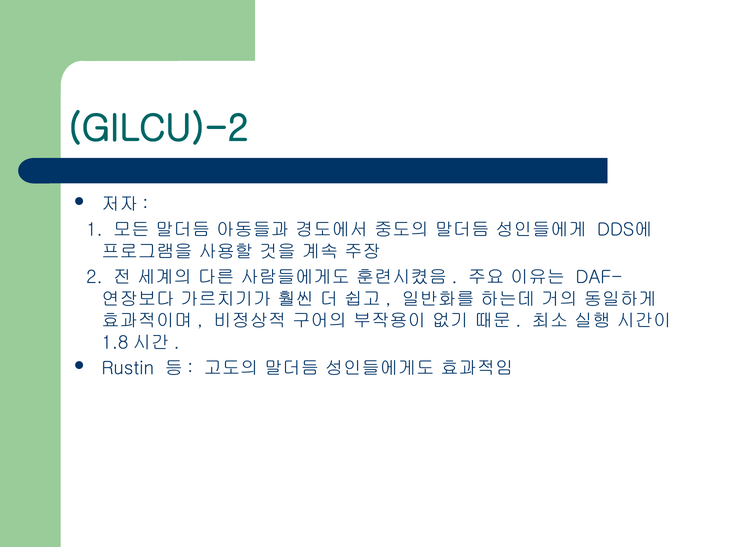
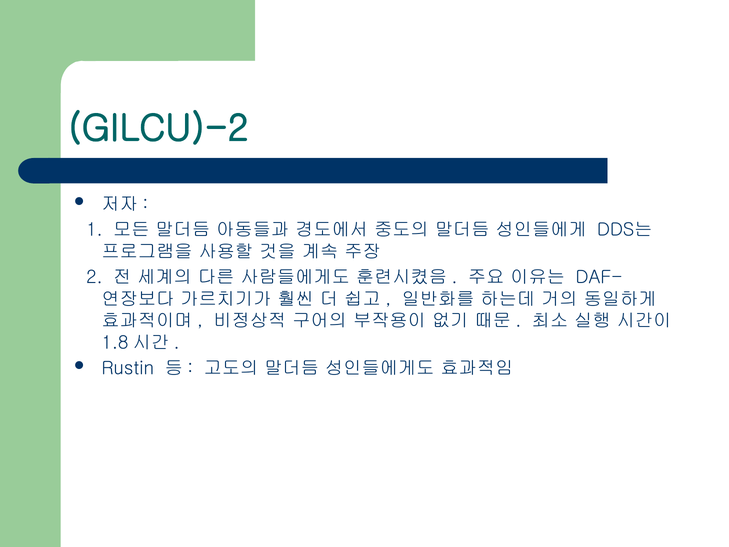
DDS에: DDS에 -> DDS는
